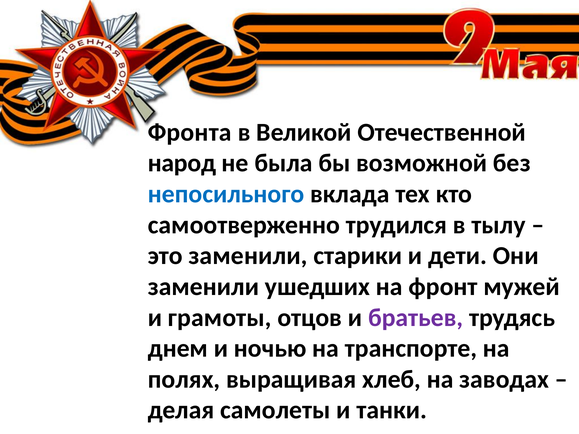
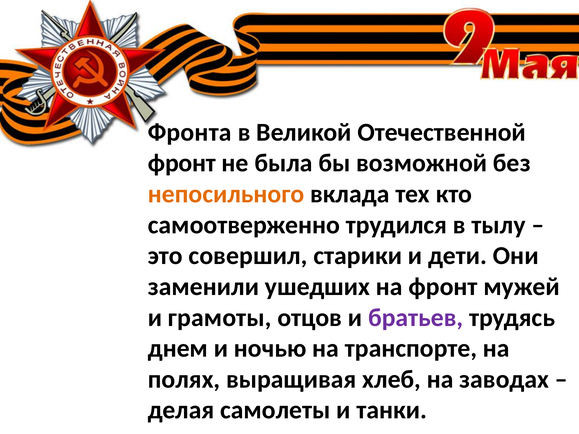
народ at (182, 163): народ -> фронт
непосильного colour: blue -> orange
это заменили: заменили -> совершил
